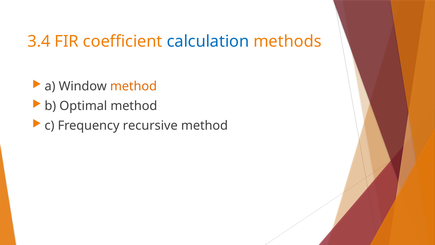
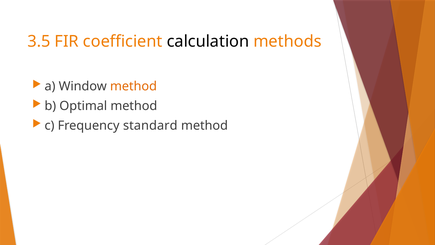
3.4: 3.4 -> 3.5
calculation colour: blue -> black
recursive: recursive -> standard
